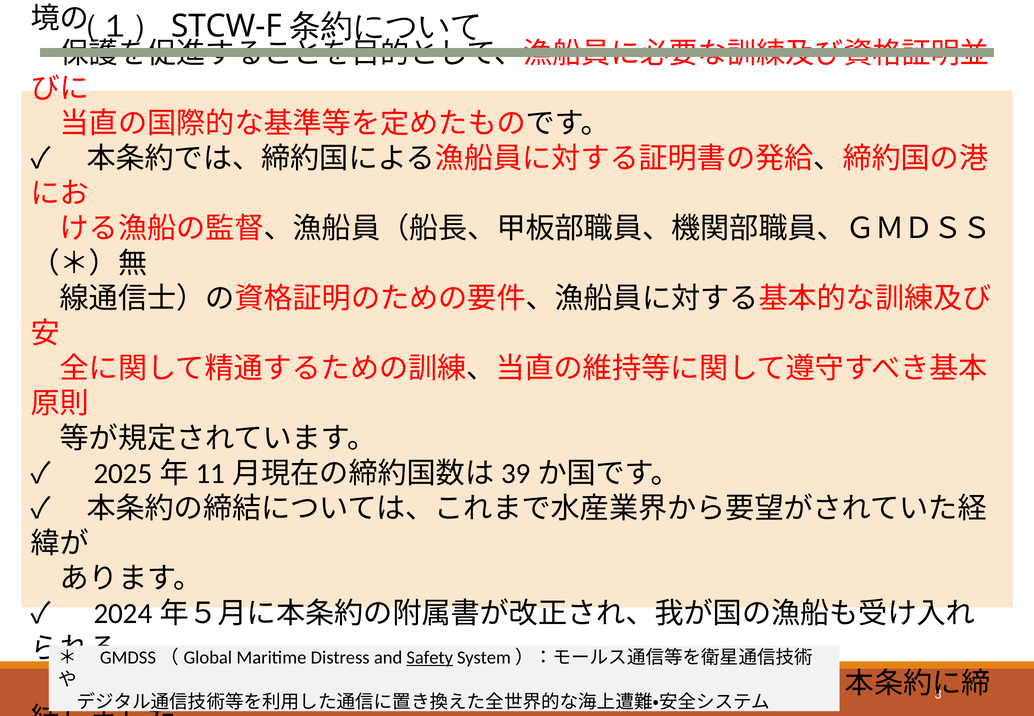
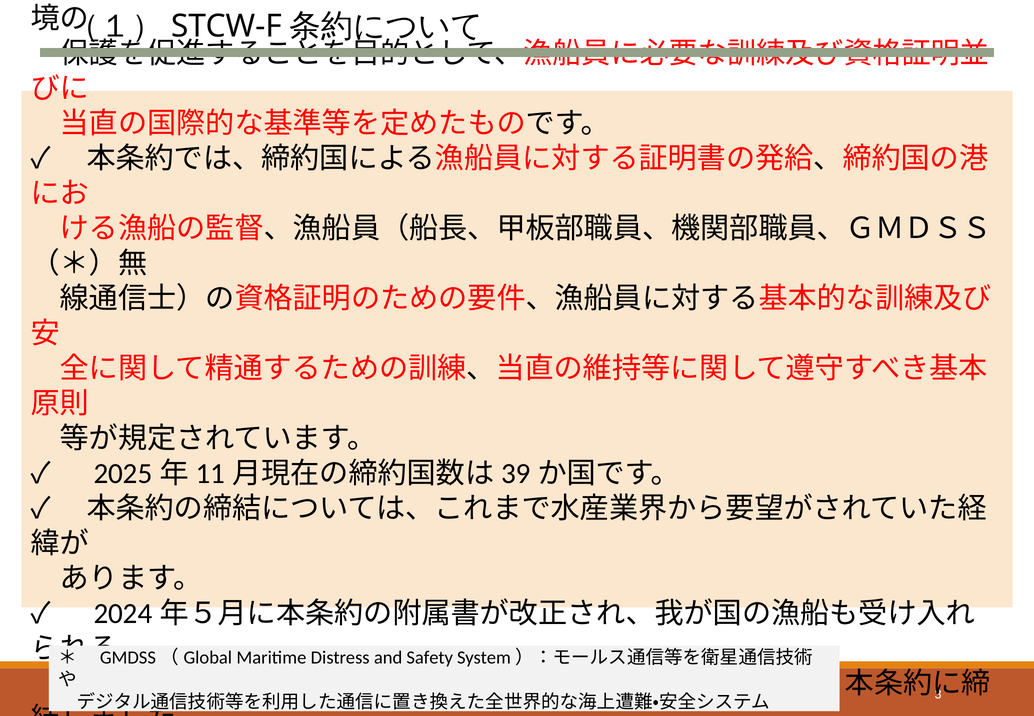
Safety underline: present -> none
